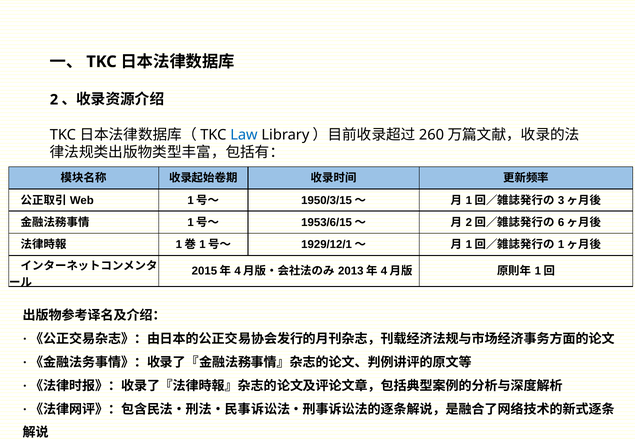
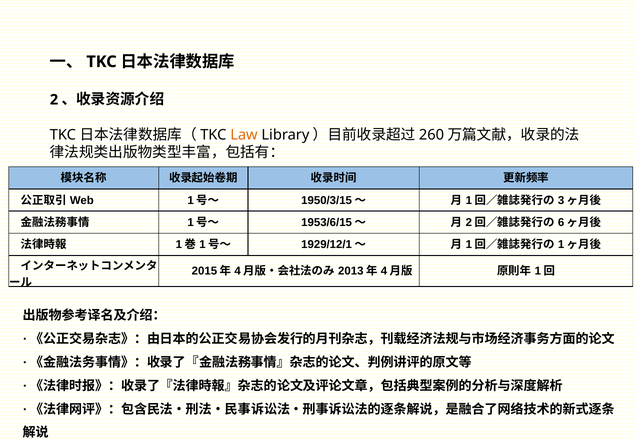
Law colour: blue -> orange
